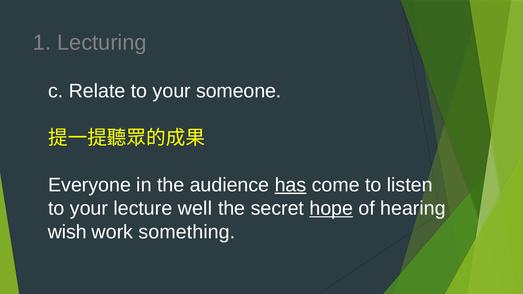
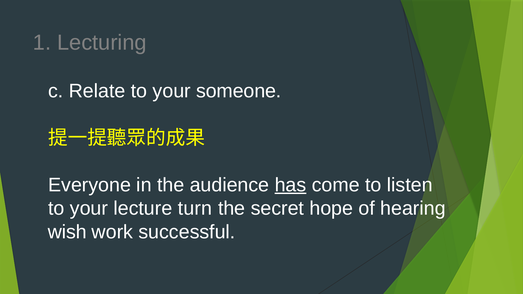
well: well -> turn
hope underline: present -> none
something: something -> successful
